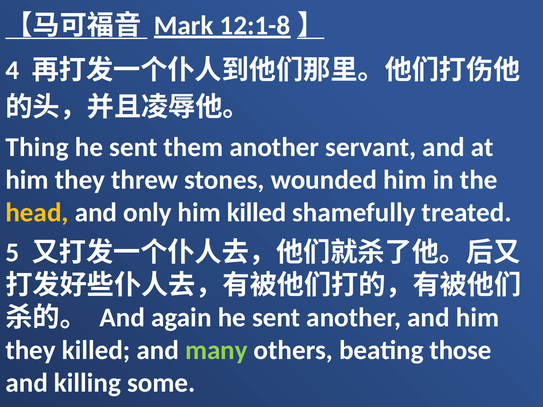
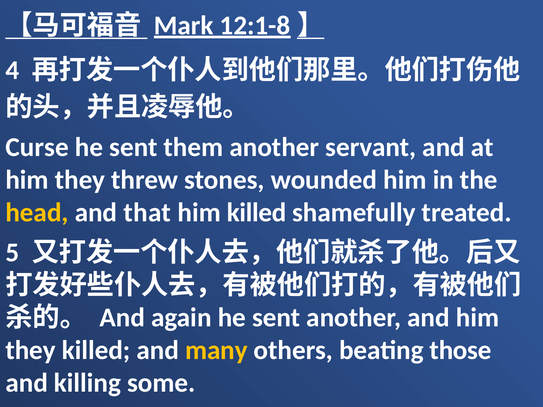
Thing: Thing -> Curse
only: only -> that
many colour: light green -> yellow
